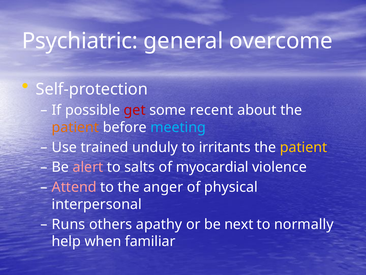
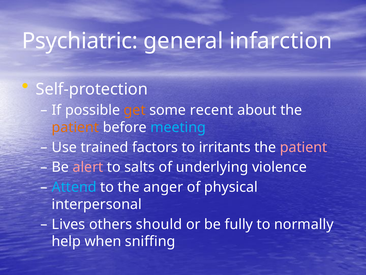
overcome: overcome -> infarction
get colour: red -> orange
unduly: unduly -> factors
patient at (304, 147) colour: yellow -> pink
myocardial: myocardial -> underlying
Attend colour: pink -> light blue
Runs: Runs -> Lives
apathy: apathy -> should
next: next -> fully
familiar: familiar -> sniffing
